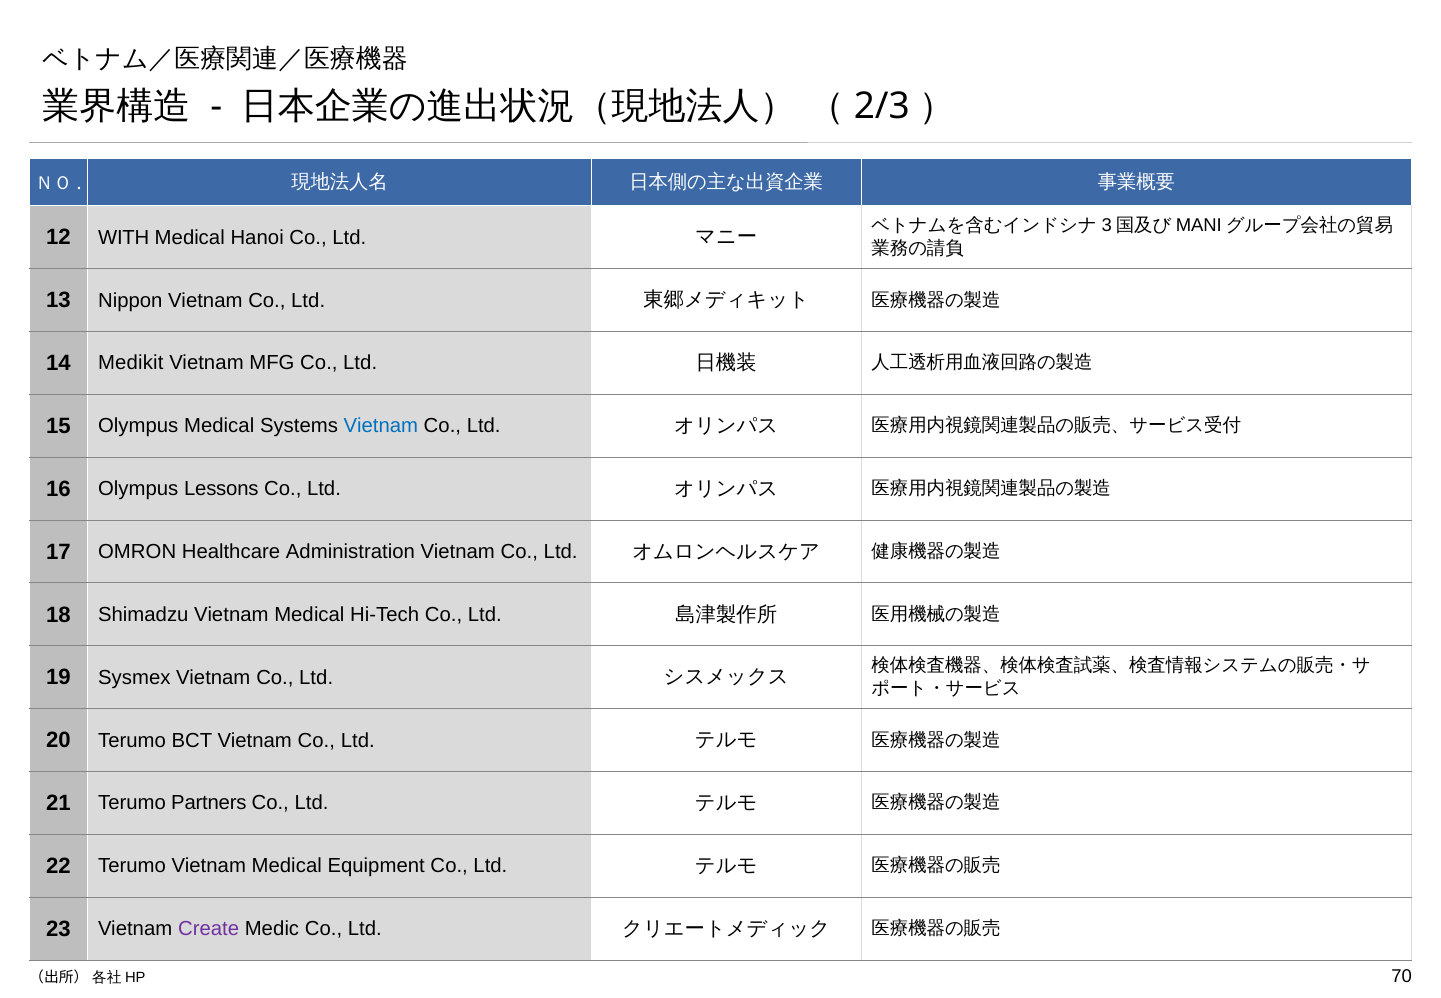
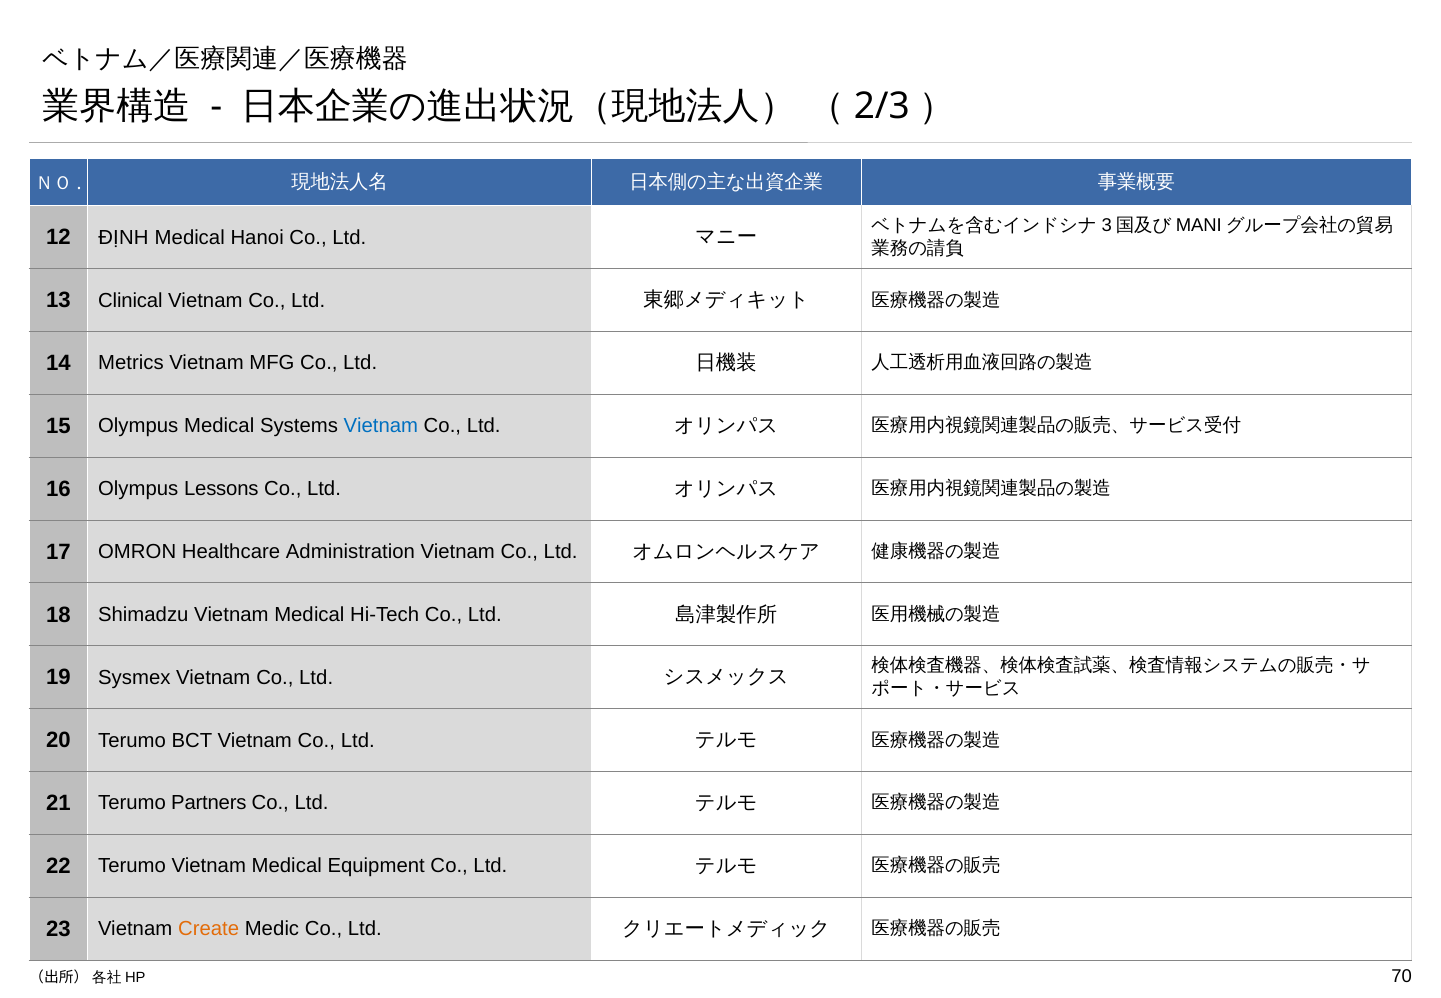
WITH: WITH -> ĐỊNH
Nippon: Nippon -> Clinical
Medikit: Medikit -> Metrics
Create colour: purple -> orange
